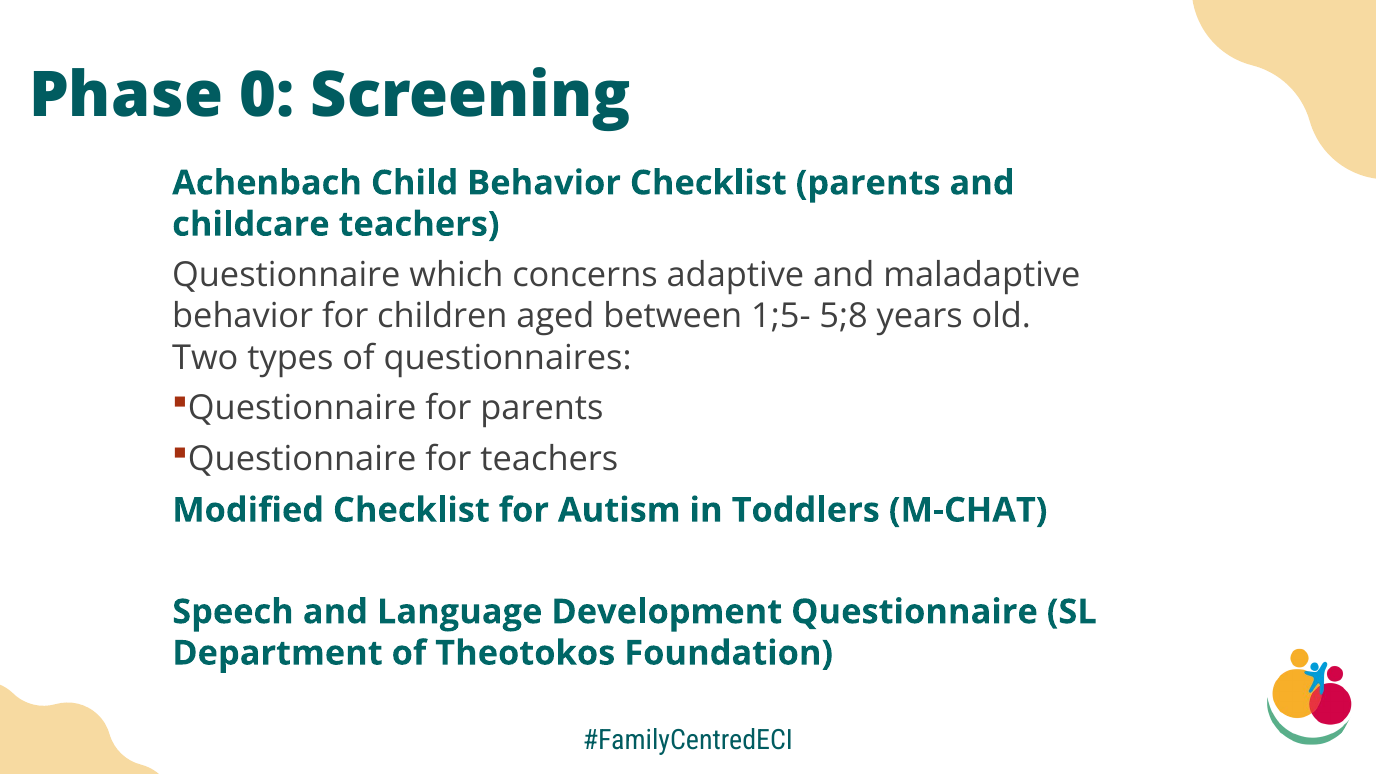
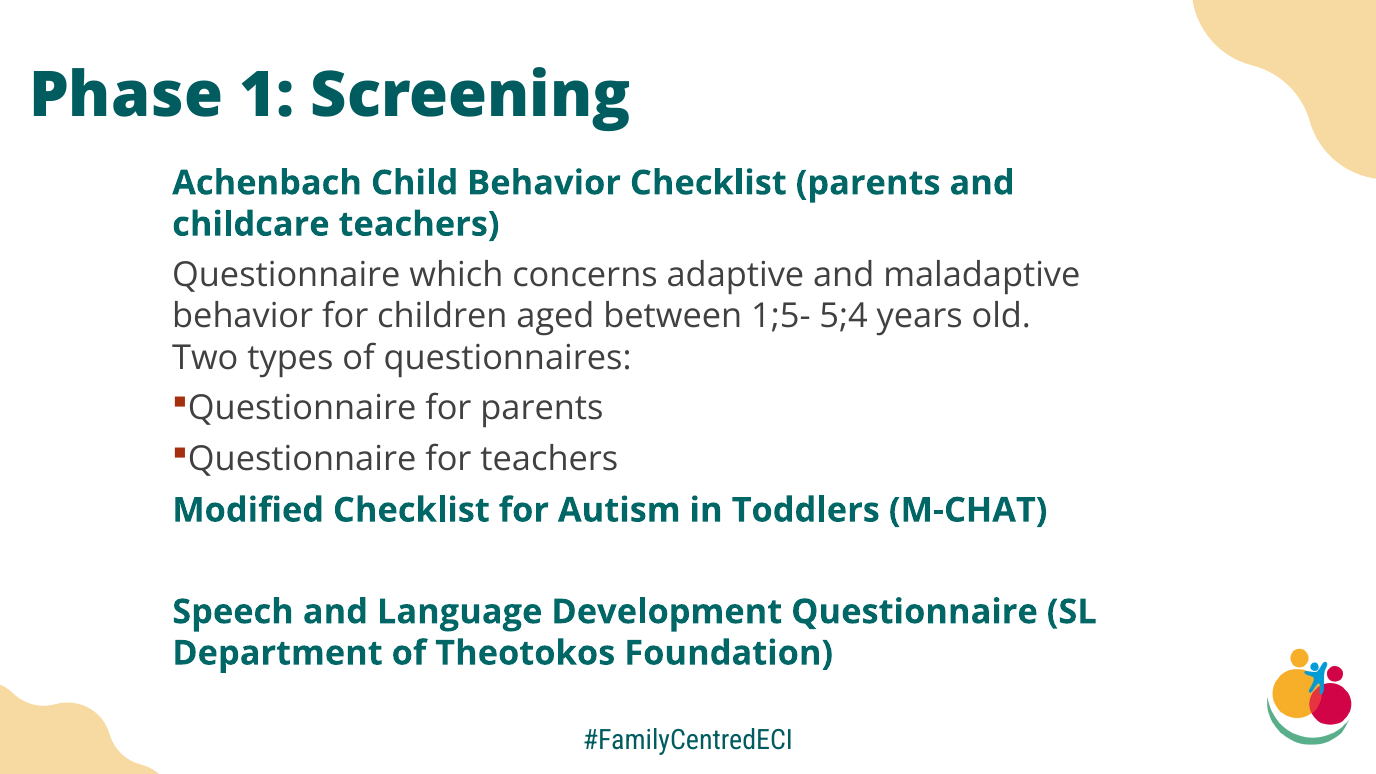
0: 0 -> 1
5;8: 5;8 -> 5;4
